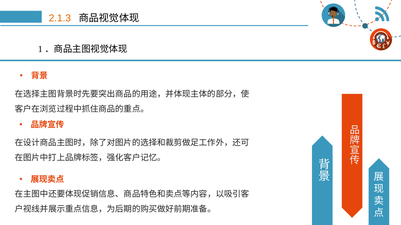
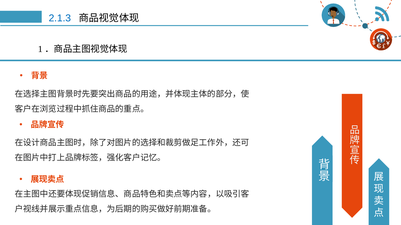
2.1.3 colour: orange -> blue
